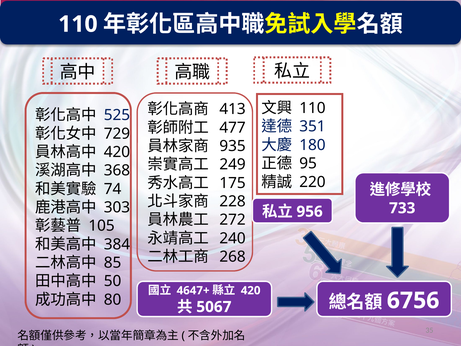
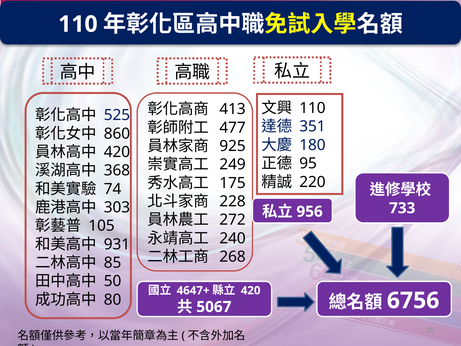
729: 729 -> 860
935: 935 -> 925
384: 384 -> 931
